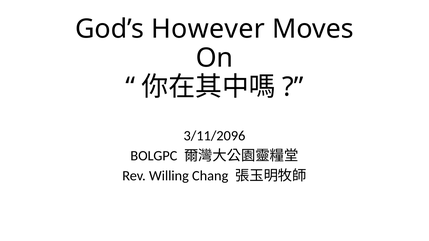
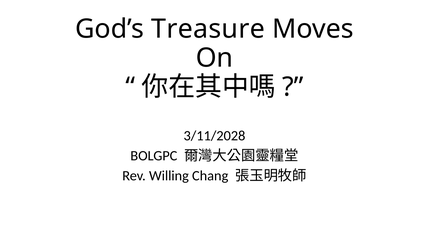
However: However -> Treasure
3/11/2096: 3/11/2096 -> 3/11/2028
